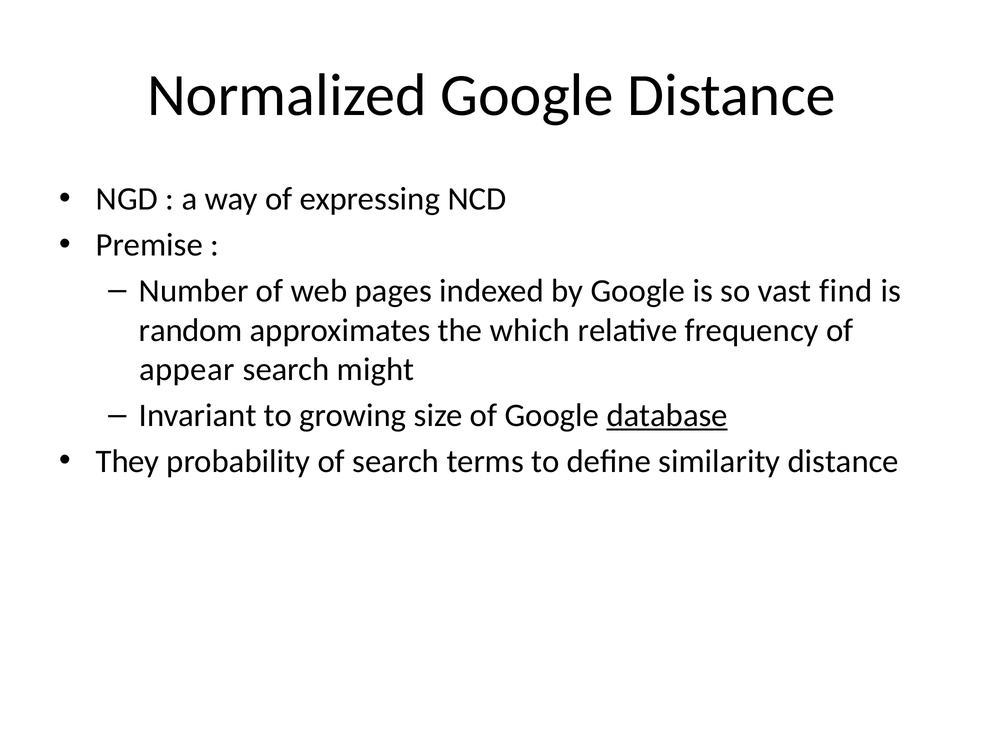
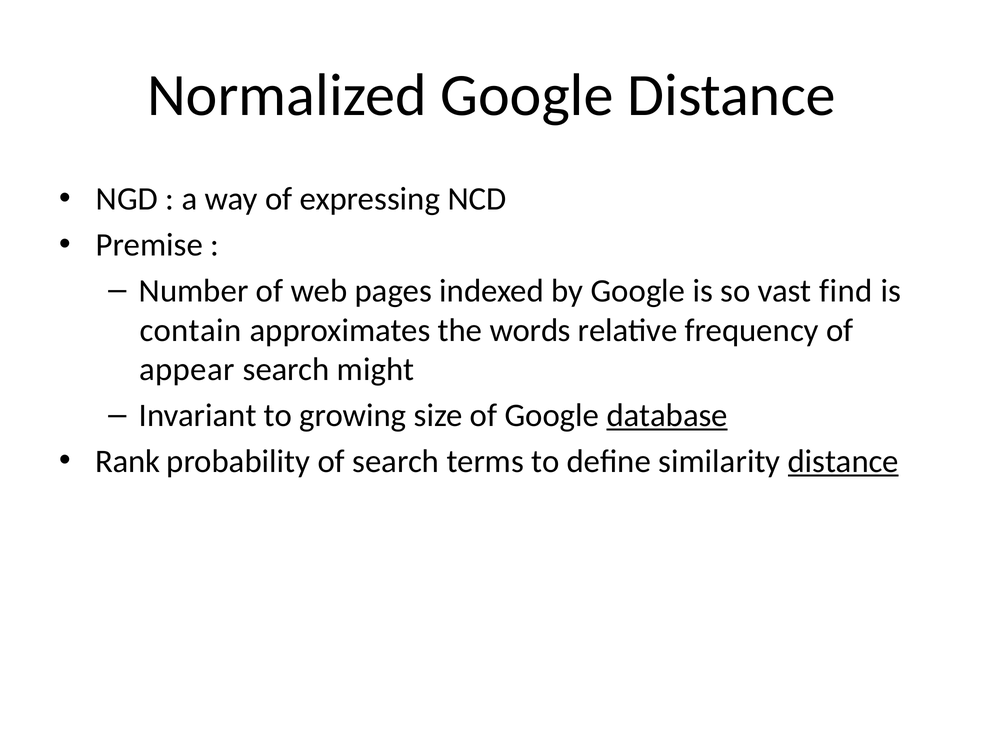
random: random -> contain
which: which -> words
They: They -> Rank
distance at (843, 461) underline: none -> present
